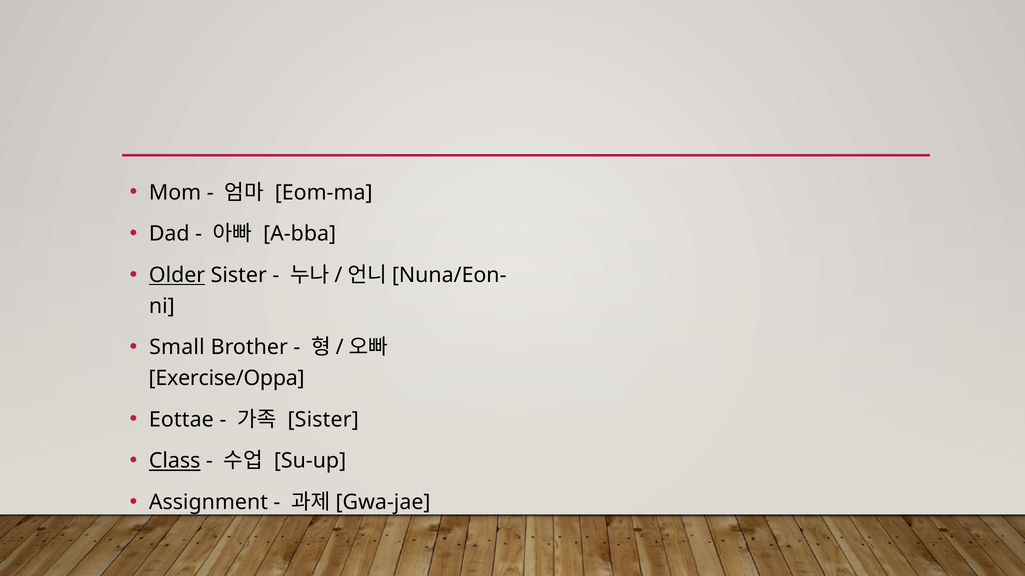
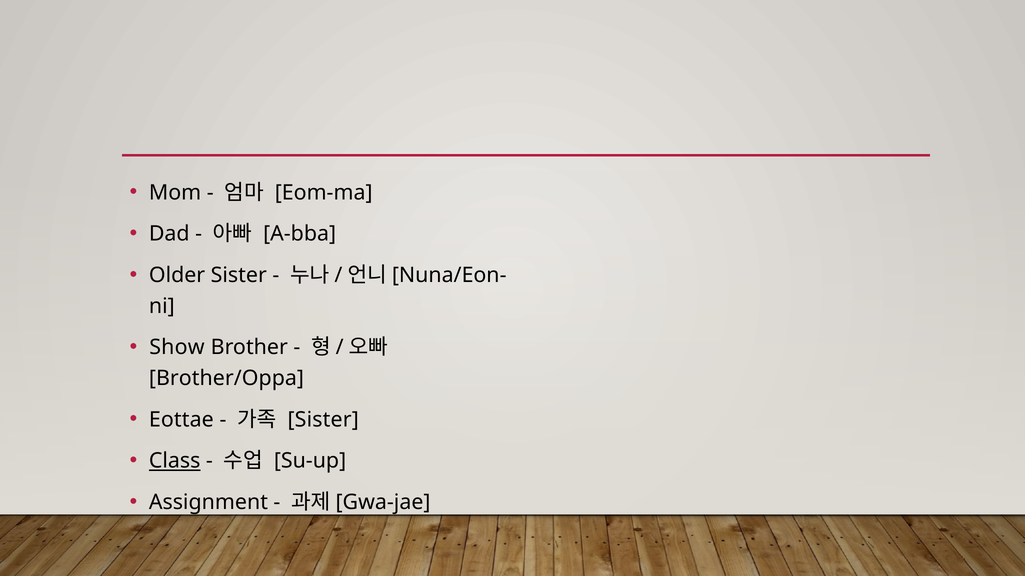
Older underline: present -> none
Small: Small -> Show
Exercise/Oppa: Exercise/Oppa -> Brother/Oppa
